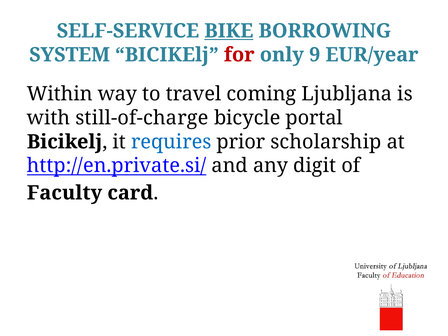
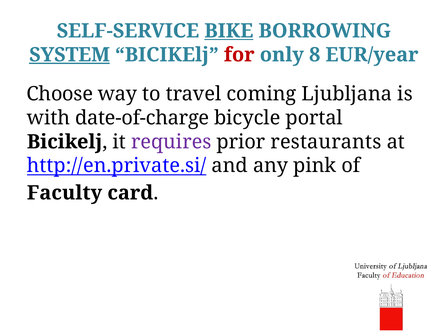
SYSTEM underline: none -> present
9: 9 -> 8
Within: Within -> Choose
still-of-charge: still-of-charge -> date-of-charge
requires colour: blue -> purple
scholarship: scholarship -> restaurants
digit: digit -> pink
